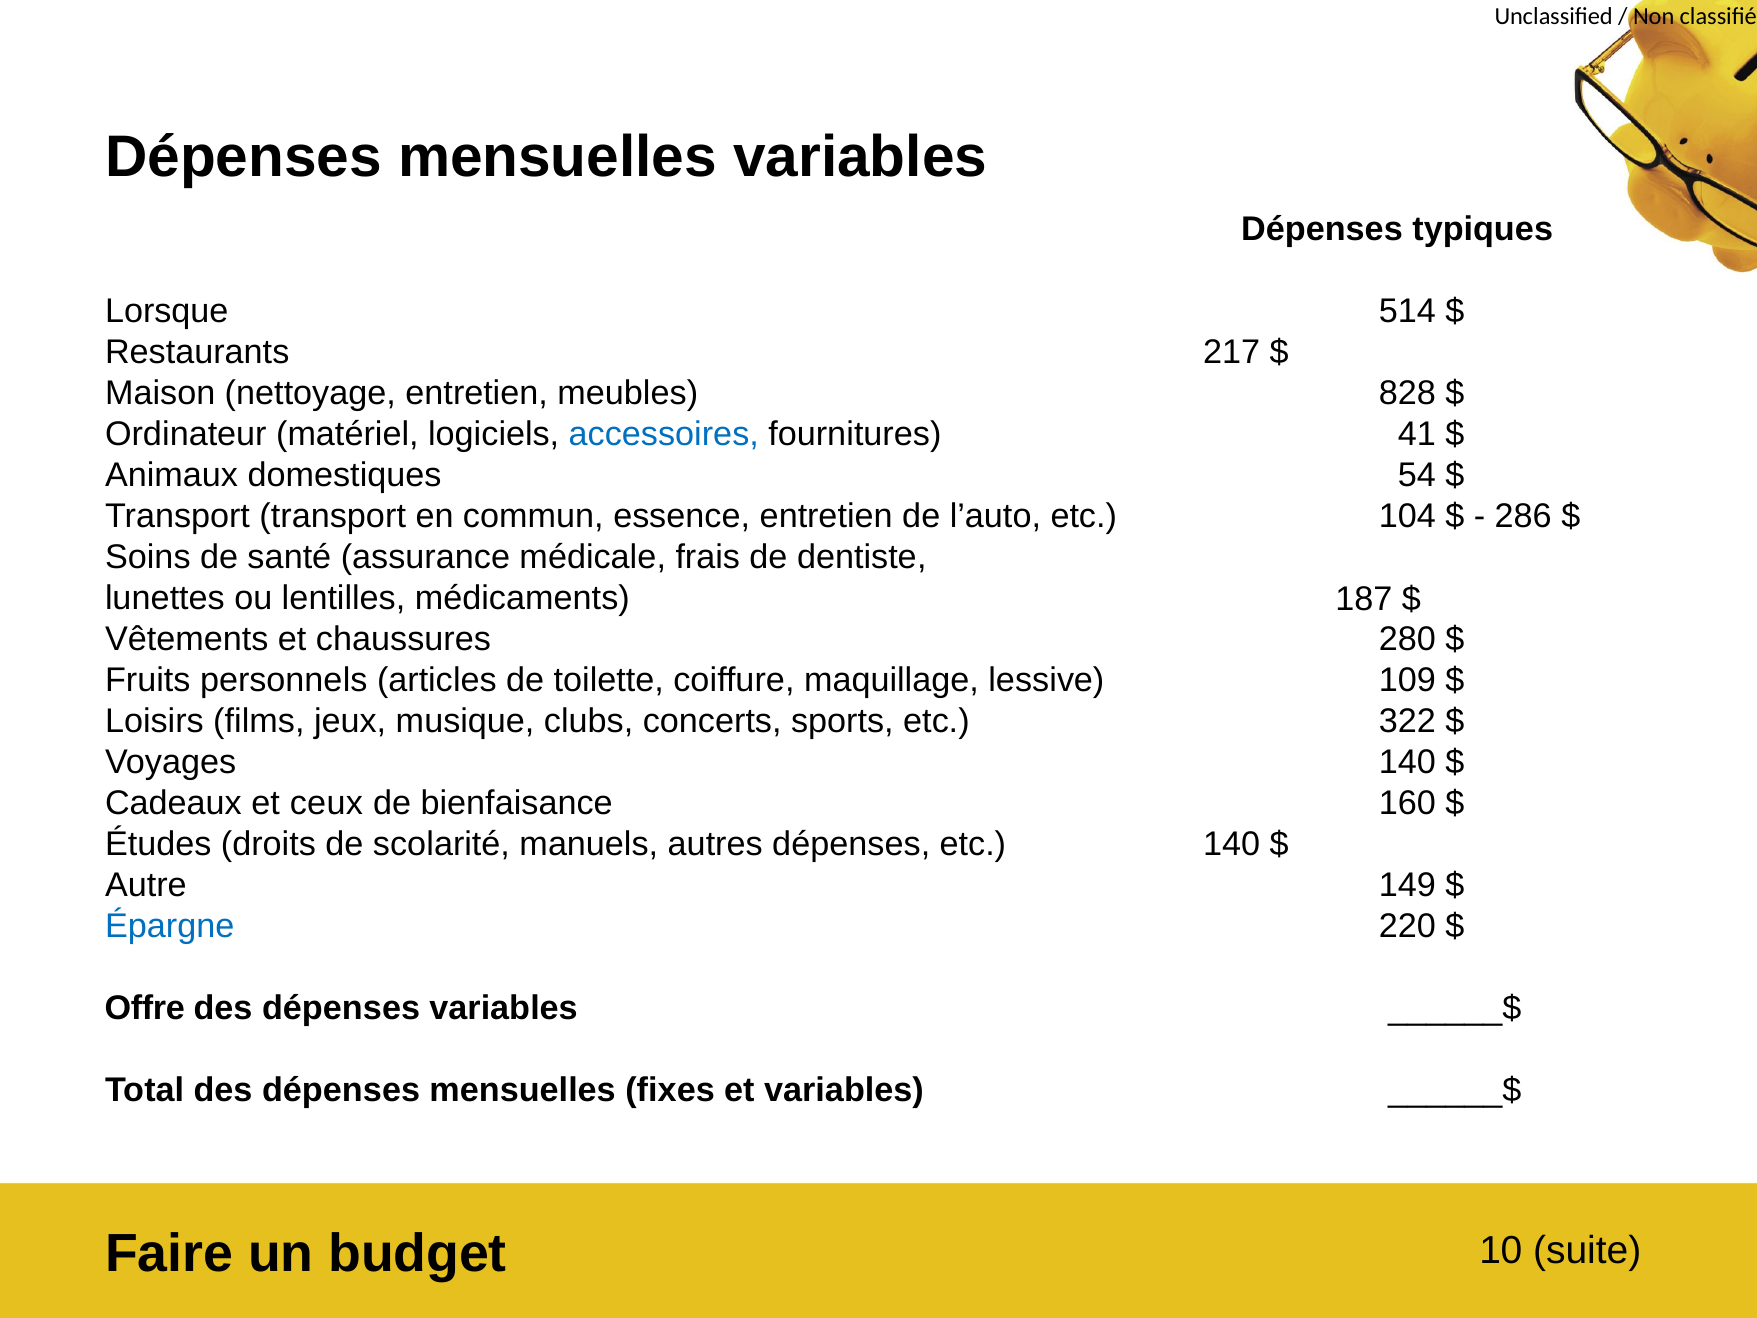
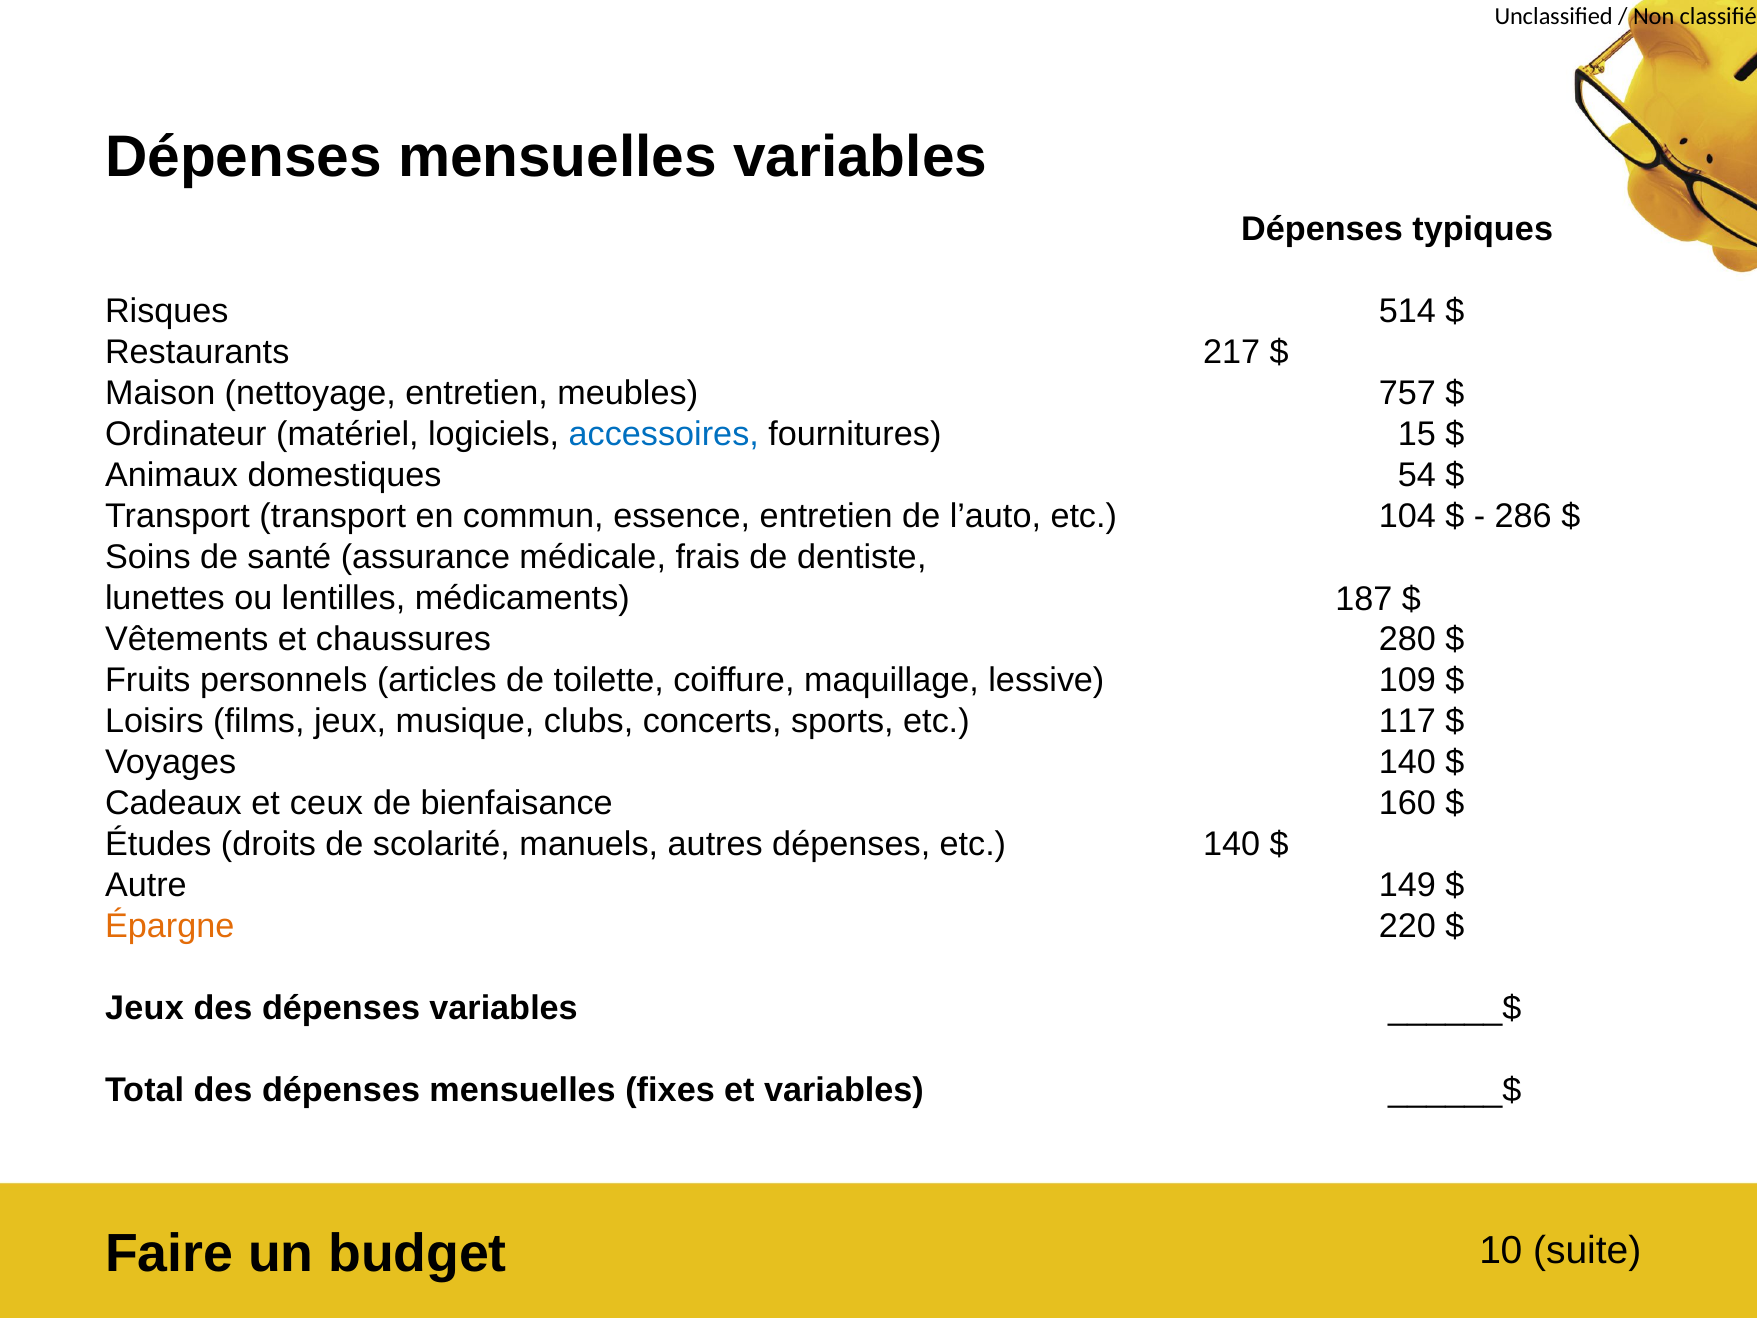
Lorsque: Lorsque -> Risques
828: 828 -> 757
41: 41 -> 15
322: 322 -> 117
Épargne colour: blue -> orange
Offre at (145, 1008): Offre -> Jeux
